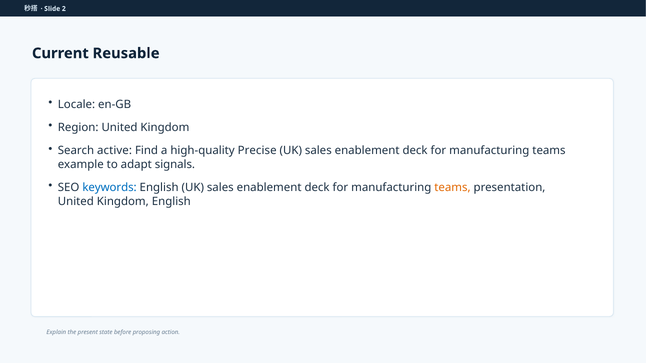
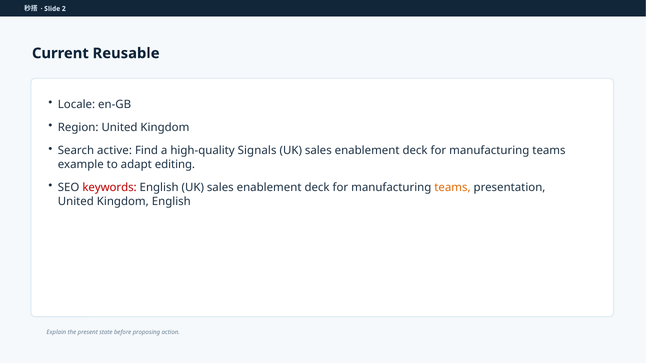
Precise: Precise -> Signals
signals: signals -> editing
keywords colour: blue -> red
